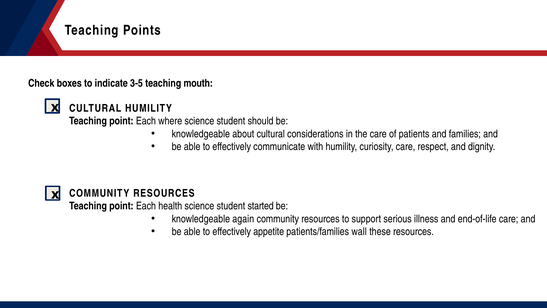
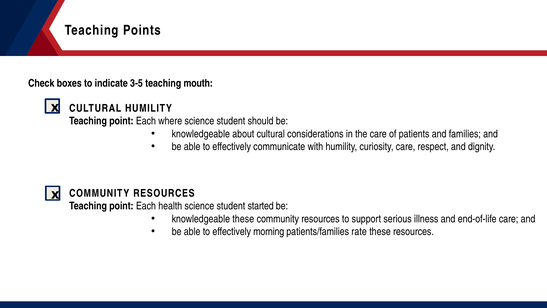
knowledgeable again: again -> these
appetite: appetite -> morning
wall: wall -> rate
